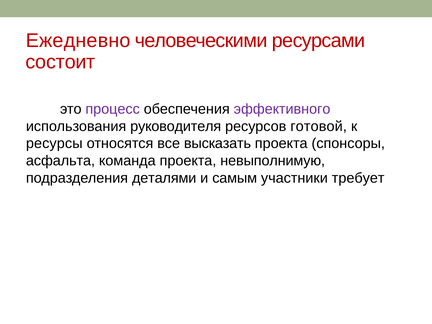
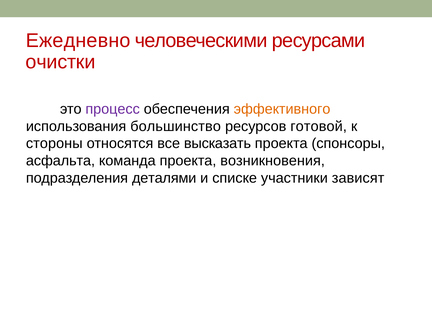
состоит: состоит -> очистки
эффективного colour: purple -> orange
руководителя: руководителя -> большинство
ресурсы: ресурсы -> стороны
невыполнимую: невыполнимую -> возникновения
самым: самым -> списке
требует: требует -> зависят
